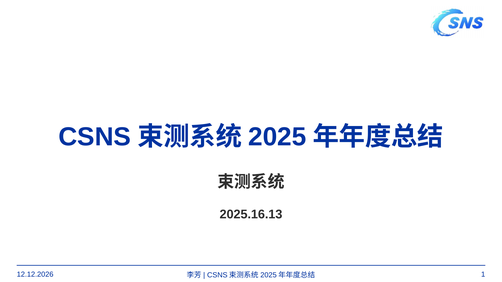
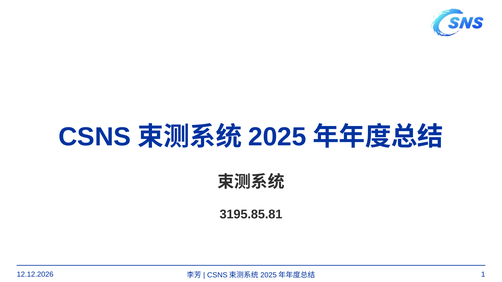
2025.16.13: 2025.16.13 -> 3195.85.81
